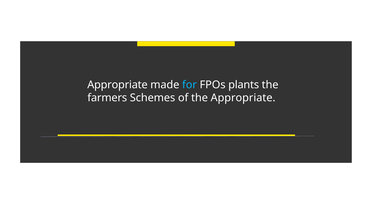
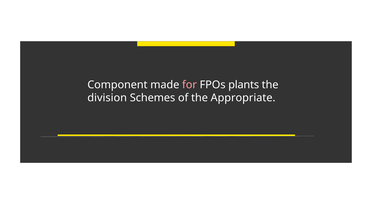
Appropriate at (117, 85): Appropriate -> Component
for colour: light blue -> pink
farmers: farmers -> division
